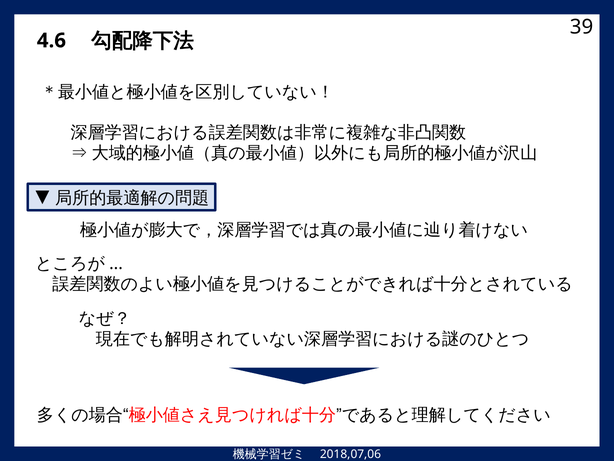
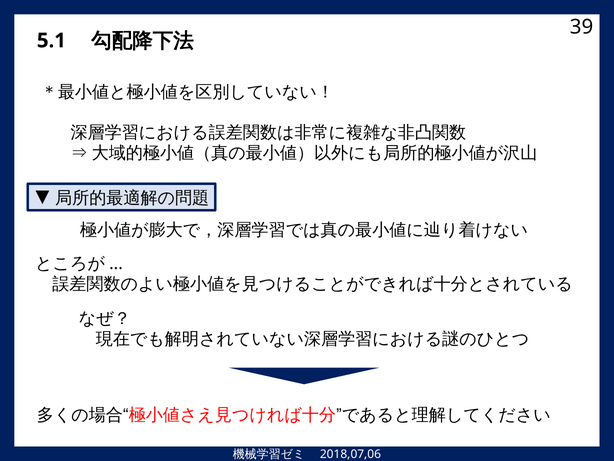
4.6: 4.6 -> 5.1
